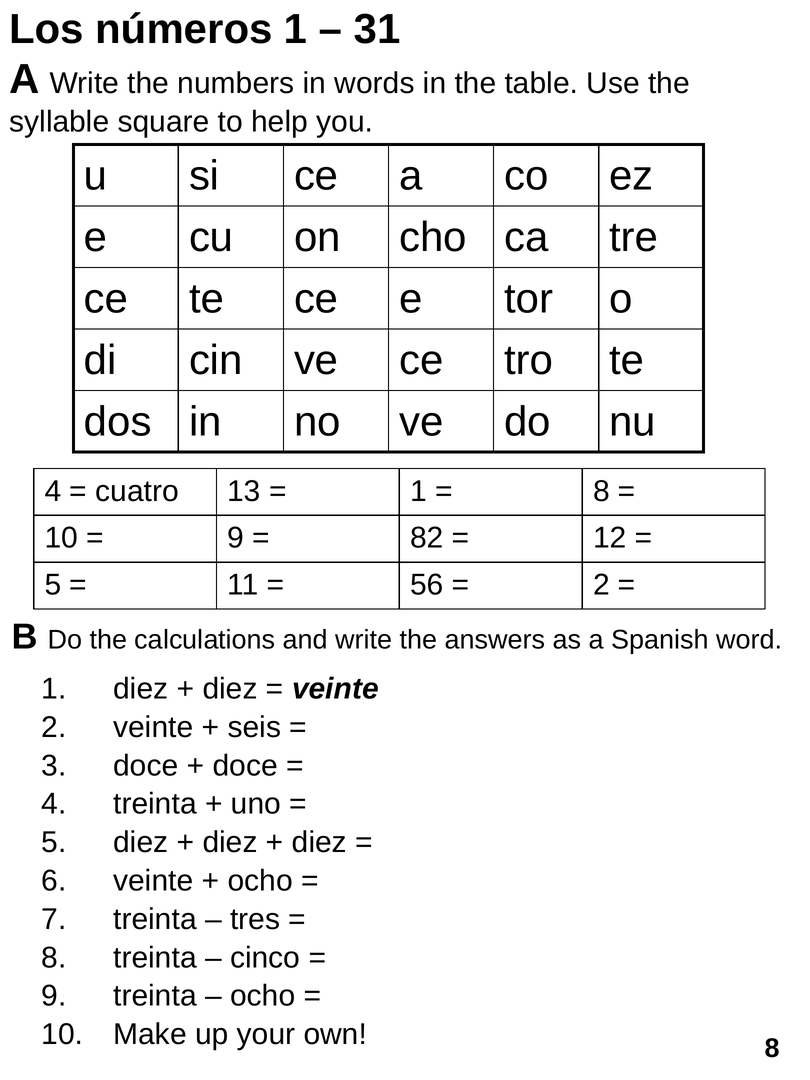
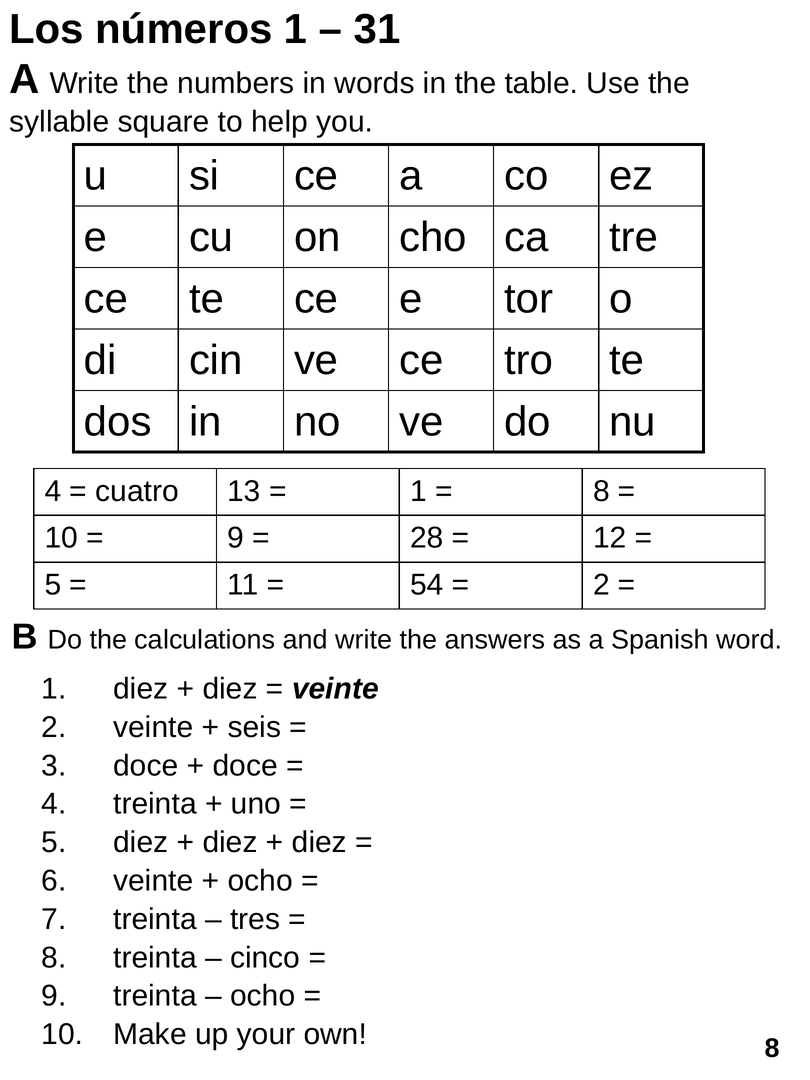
82: 82 -> 28
56: 56 -> 54
